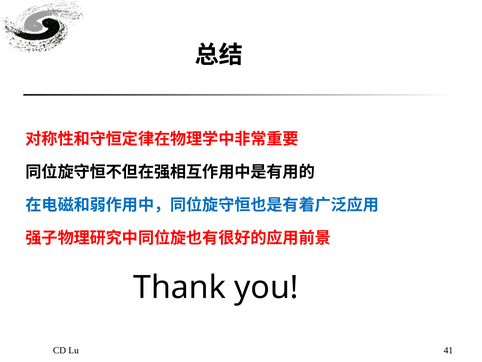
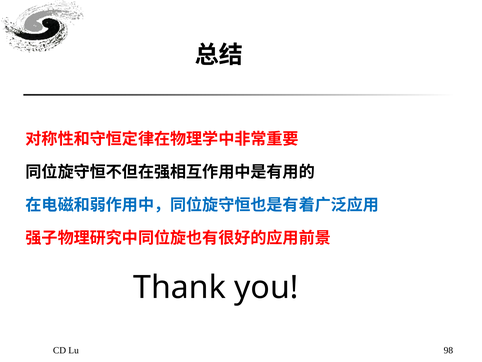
41: 41 -> 98
